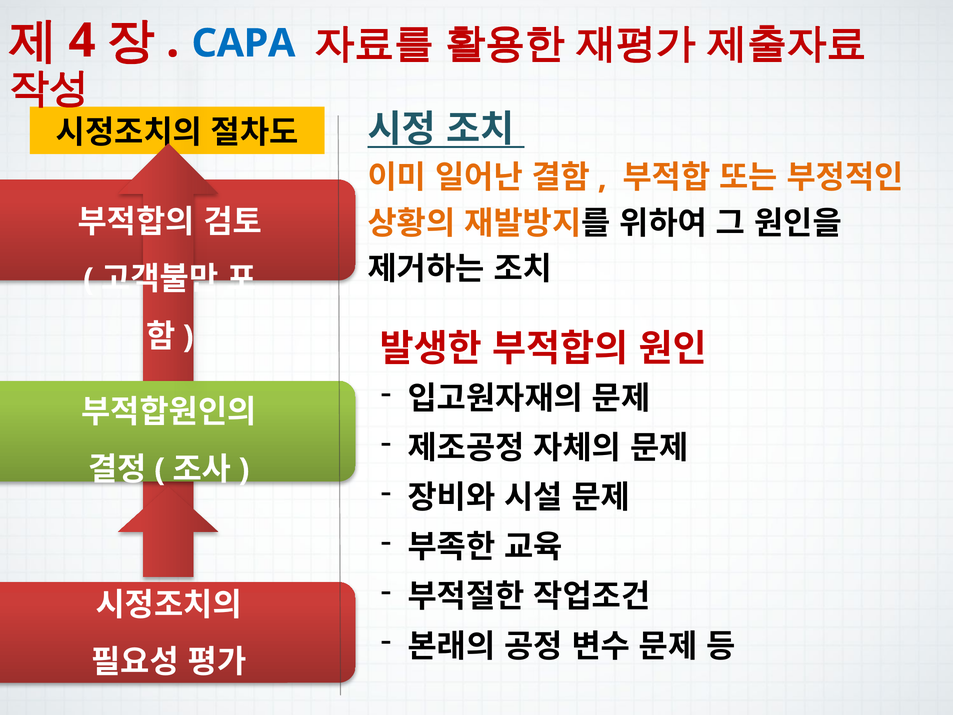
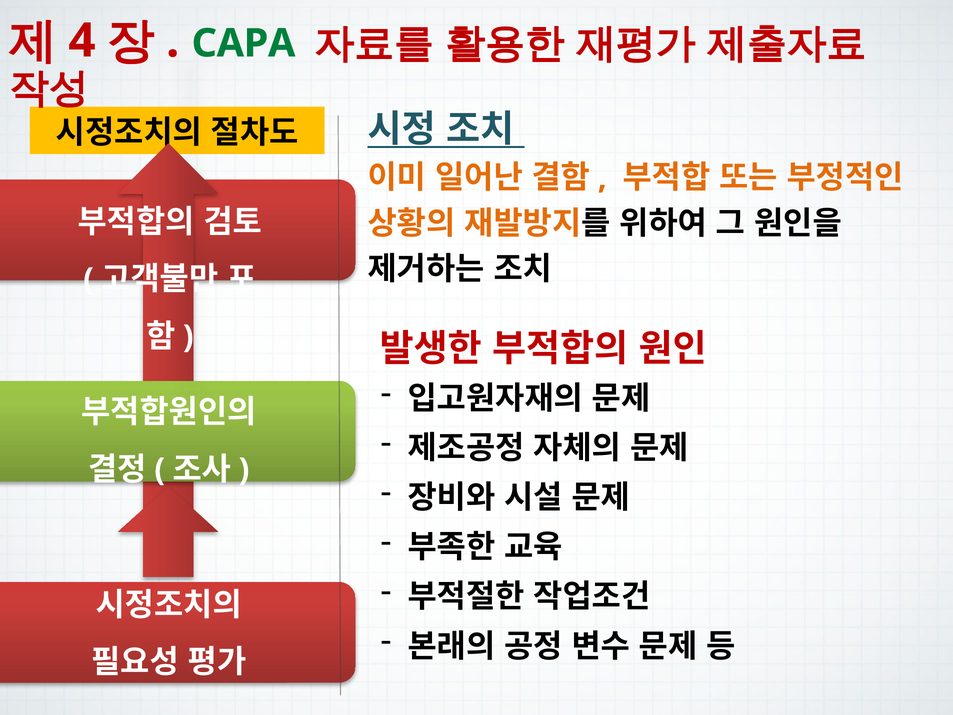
CAPA colour: blue -> green
